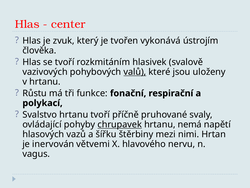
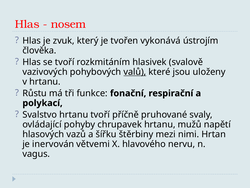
center: center -> nosem
chrupavek underline: present -> none
nemá: nemá -> mužů
